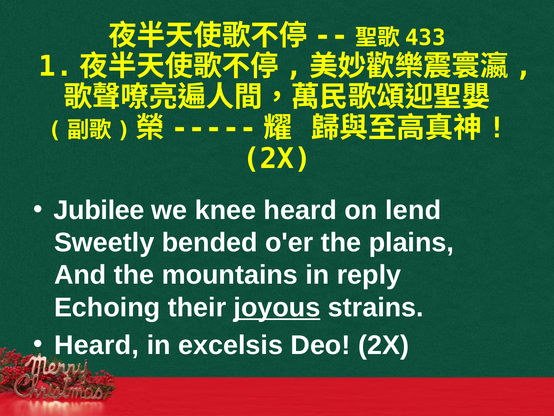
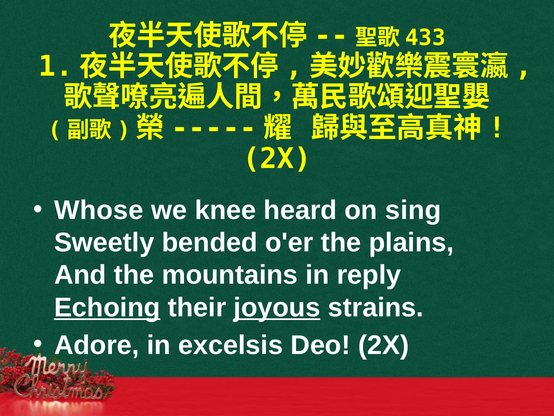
Jubilee: Jubilee -> Whose
lend: lend -> sing
Echoing underline: none -> present
Heard at (97, 345): Heard -> Adore
